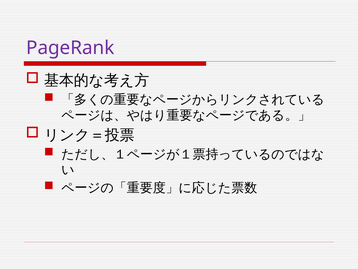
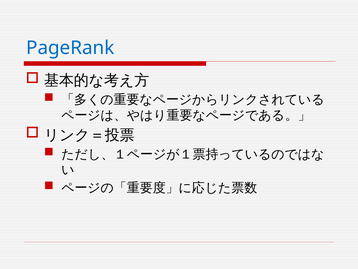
PageRank colour: purple -> blue
